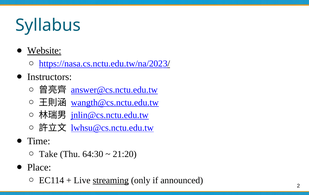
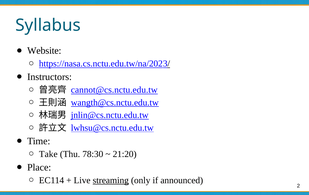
Website underline: present -> none
answer@cs.nctu.edu.tw: answer@cs.nctu.edu.tw -> cannot@cs.nctu.edu.tw
64:30: 64:30 -> 78:30
